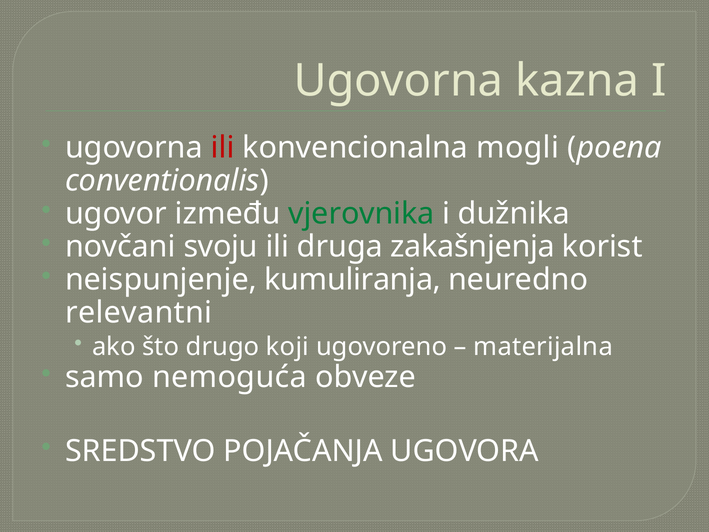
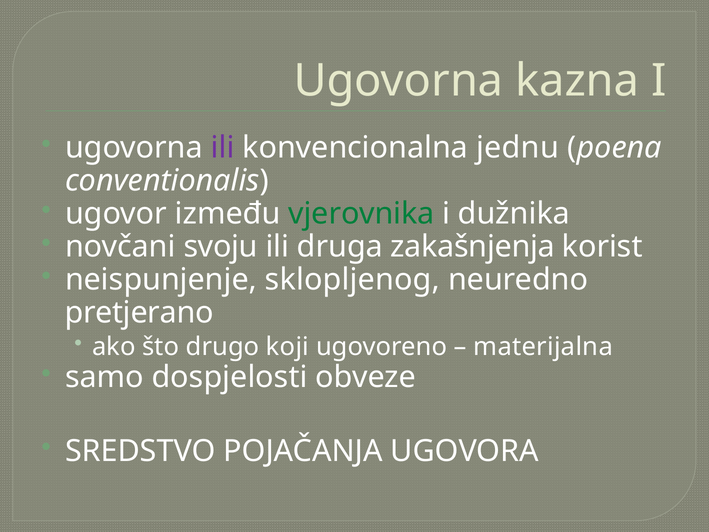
ili at (223, 147) colour: red -> purple
mogli: mogli -> jednu
kumuliranja: kumuliranja -> sklopljenog
relevantni: relevantni -> pretjerano
nemoguća: nemoguća -> dospjelosti
